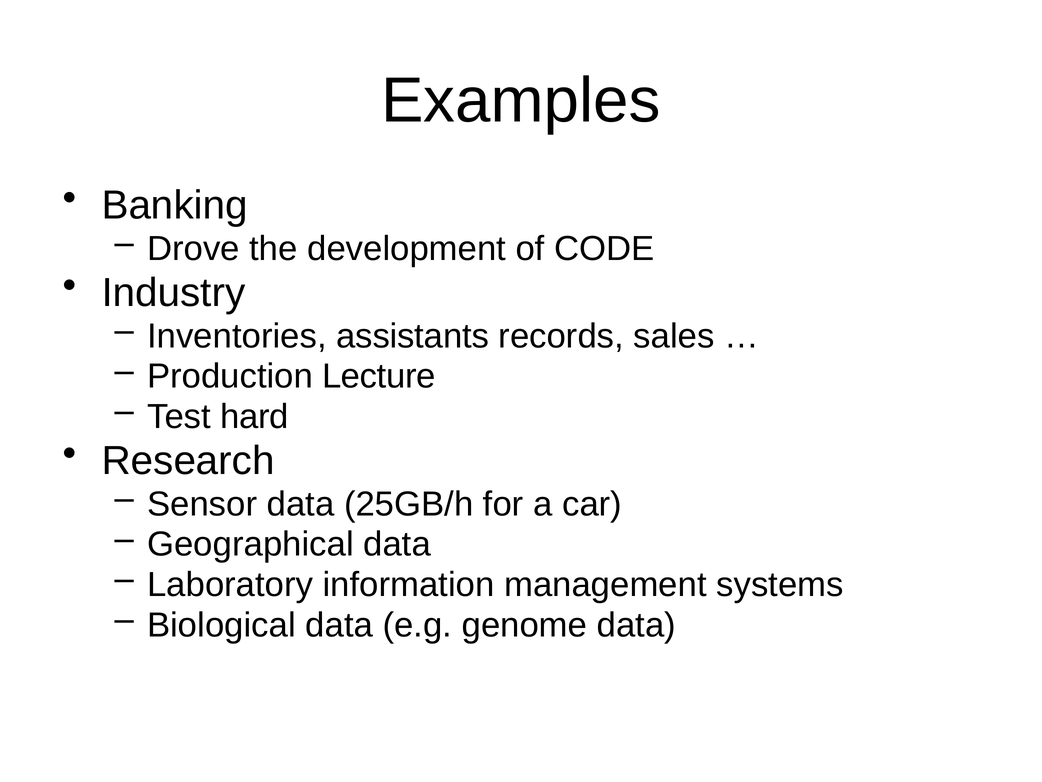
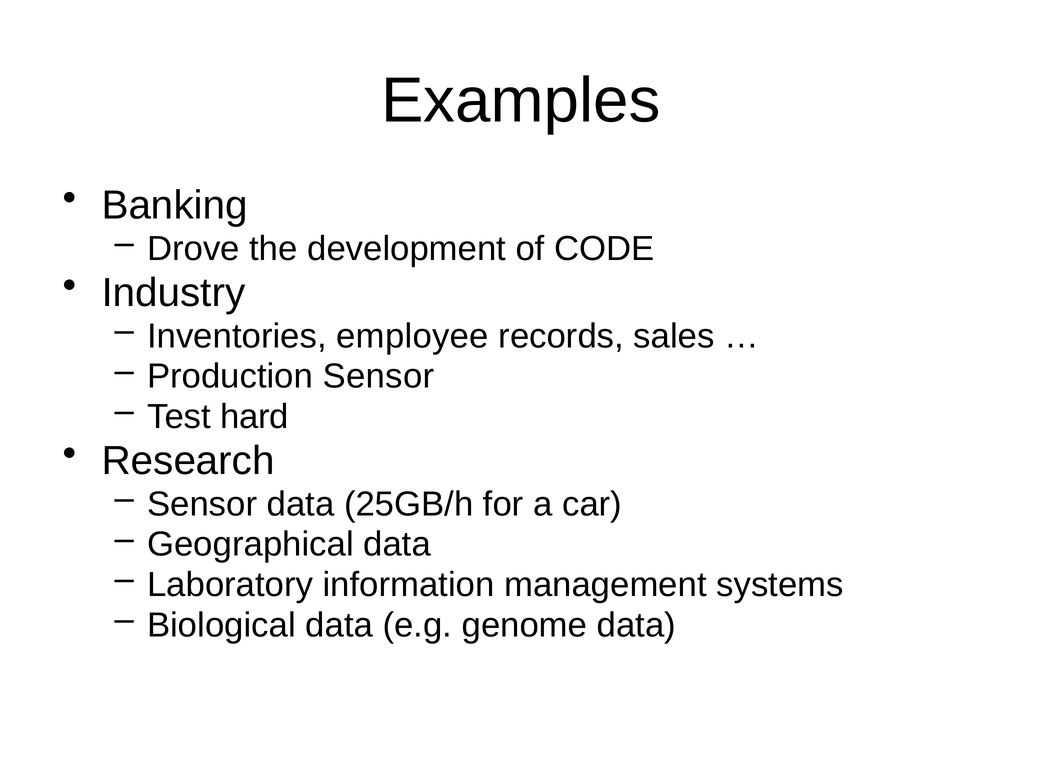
assistants: assistants -> employee
Production Lecture: Lecture -> Sensor
